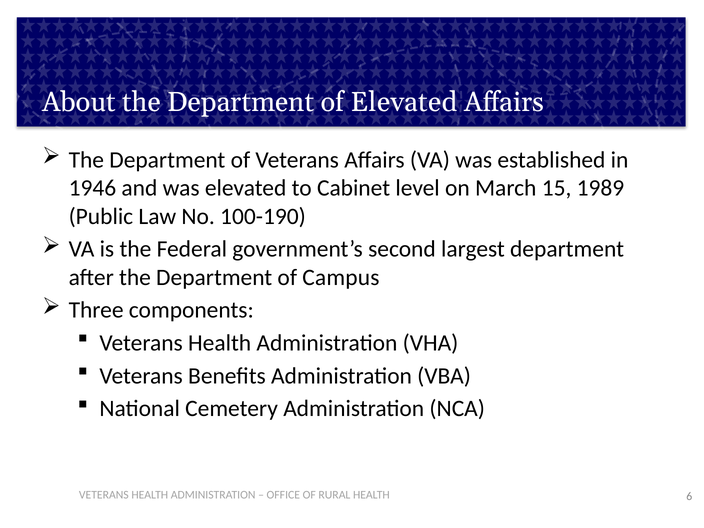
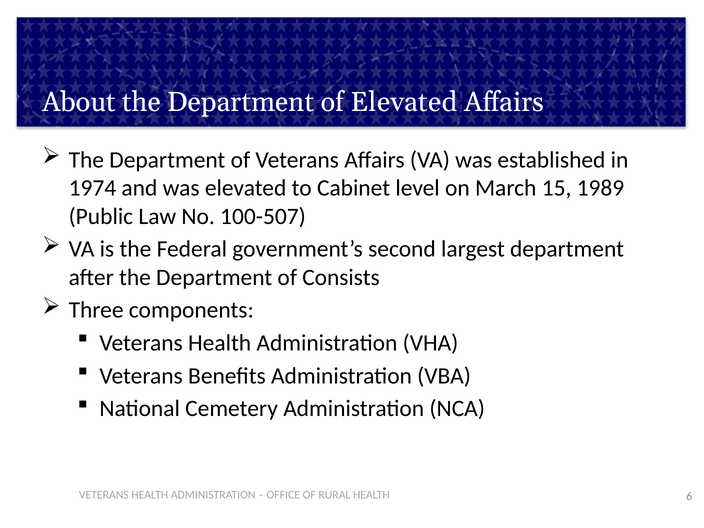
1946: 1946 -> 1974
100-190: 100-190 -> 100-507
Campus: Campus -> Consists
